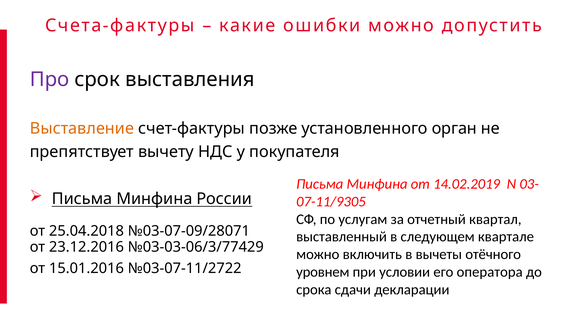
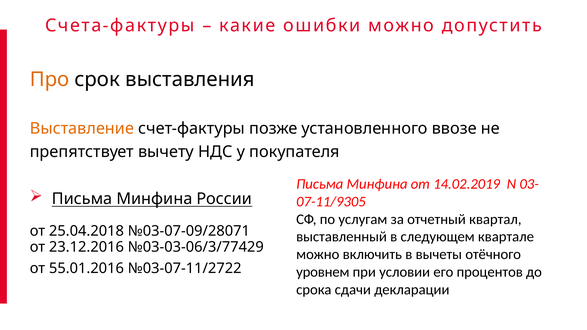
Про colour: purple -> orange
орган: орган -> ввозе
15.01.2016: 15.01.2016 -> 55.01.2016
оператора: оператора -> процентов
